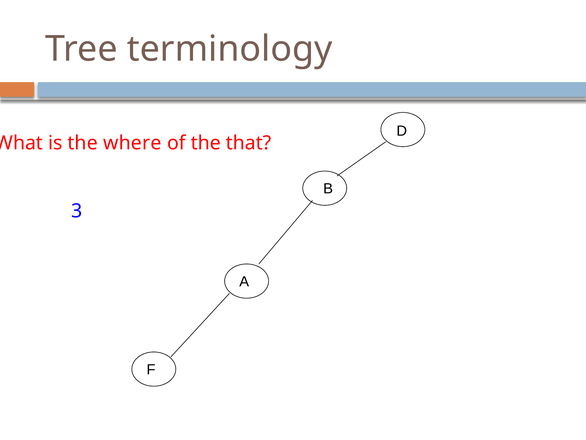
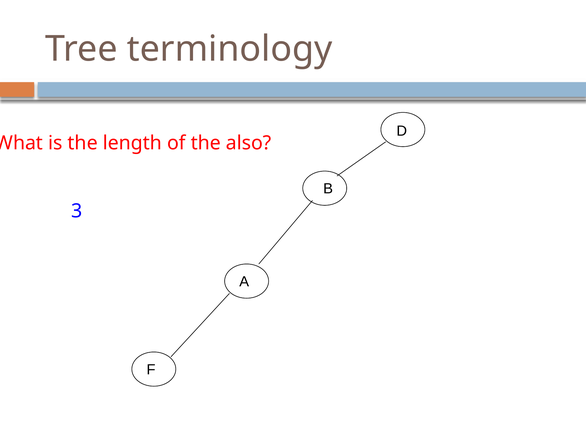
where: where -> length
that: that -> also
